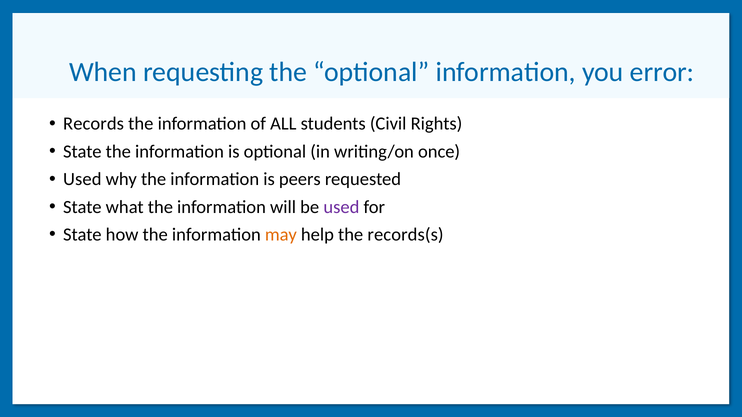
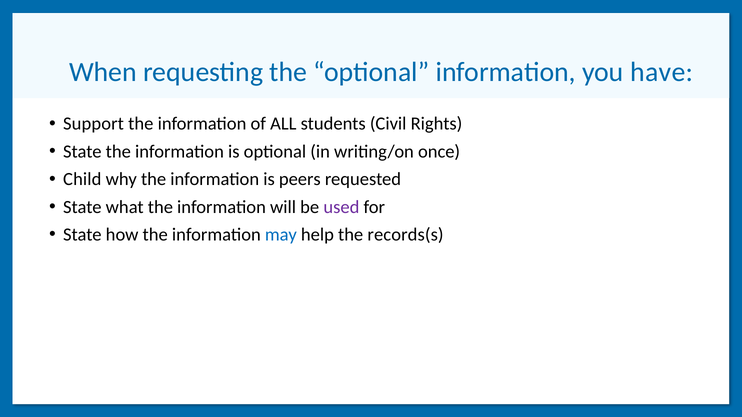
error: error -> have
Records: Records -> Support
Used at (82, 179): Used -> Child
may colour: orange -> blue
